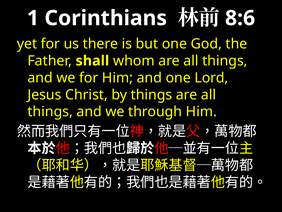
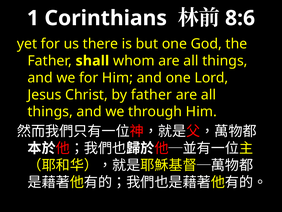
by things: things -> father
